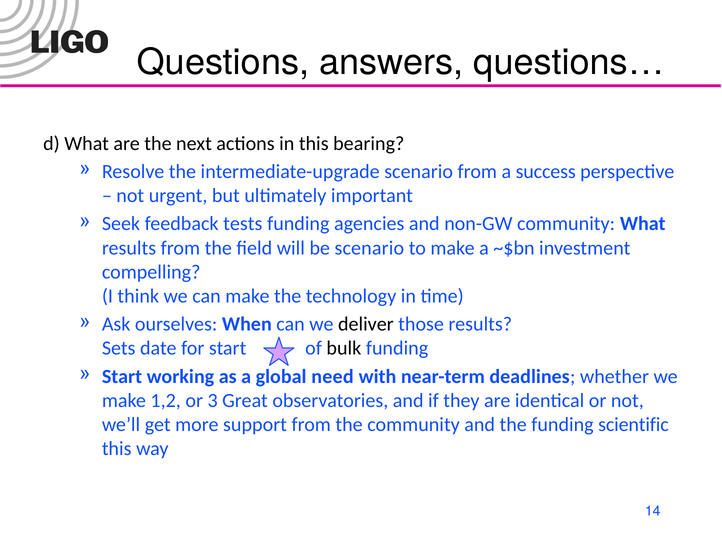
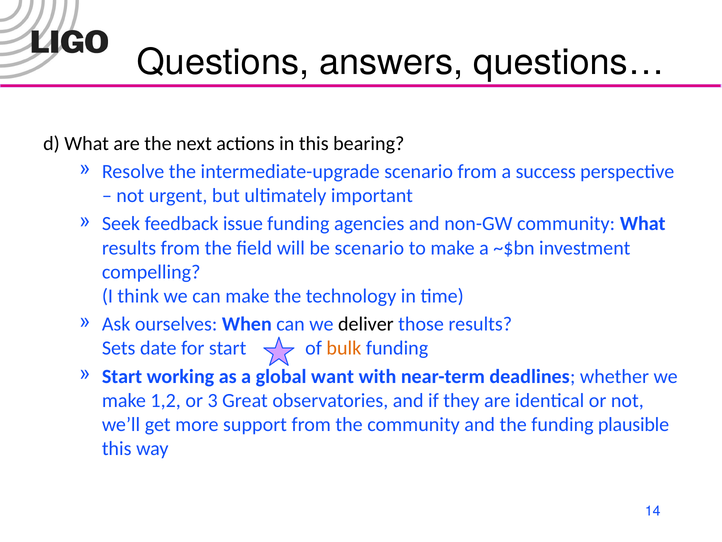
tests: tests -> issue
bulk colour: black -> orange
need: need -> want
scientific: scientific -> plausible
